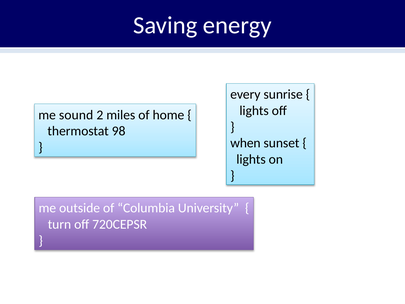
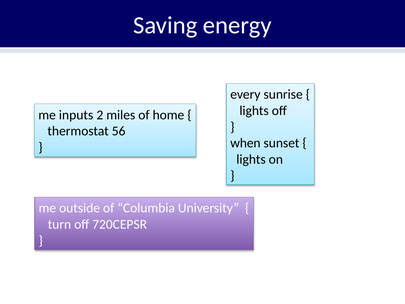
sound: sound -> inputs
98: 98 -> 56
